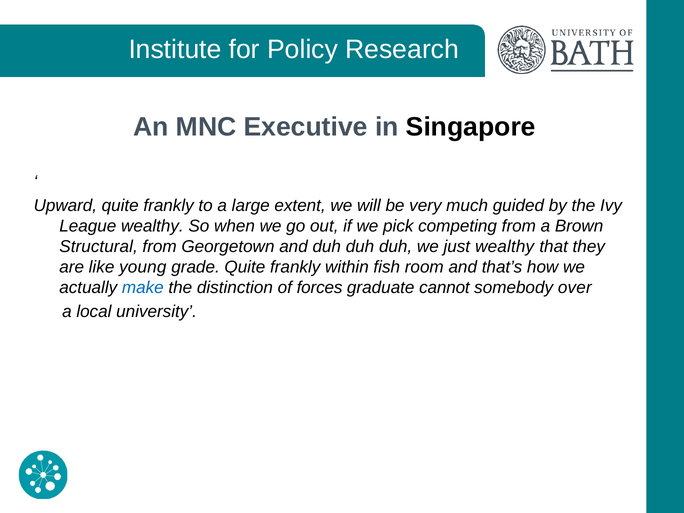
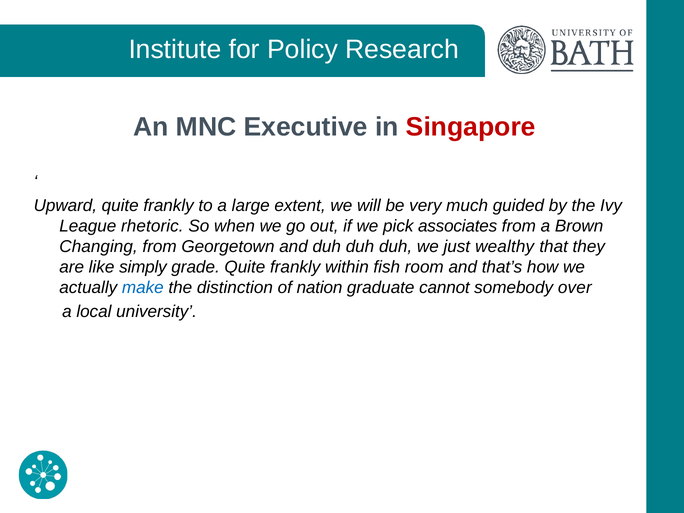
Singapore colour: black -> red
League wealthy: wealthy -> rhetoric
competing: competing -> associates
Structural: Structural -> Changing
young: young -> simply
forces: forces -> nation
